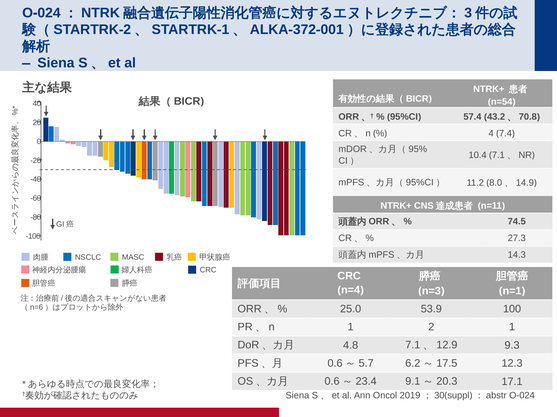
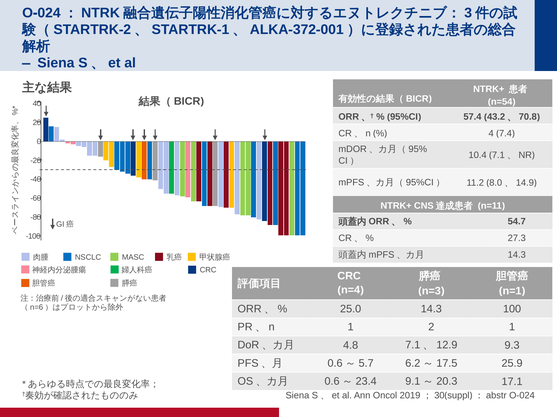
74.5: 74.5 -> 54.7
25.0 53.9: 53.9 -> 14.3
12.3: 12.3 -> 25.9
